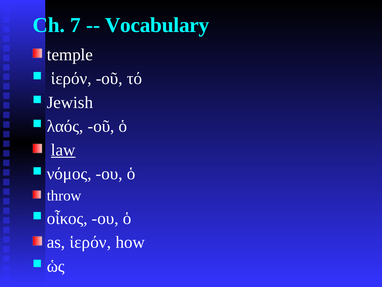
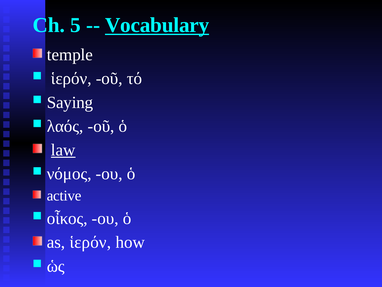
7: 7 -> 5
Vocabulary underline: none -> present
Jewish: Jewish -> Saying
throw: throw -> active
